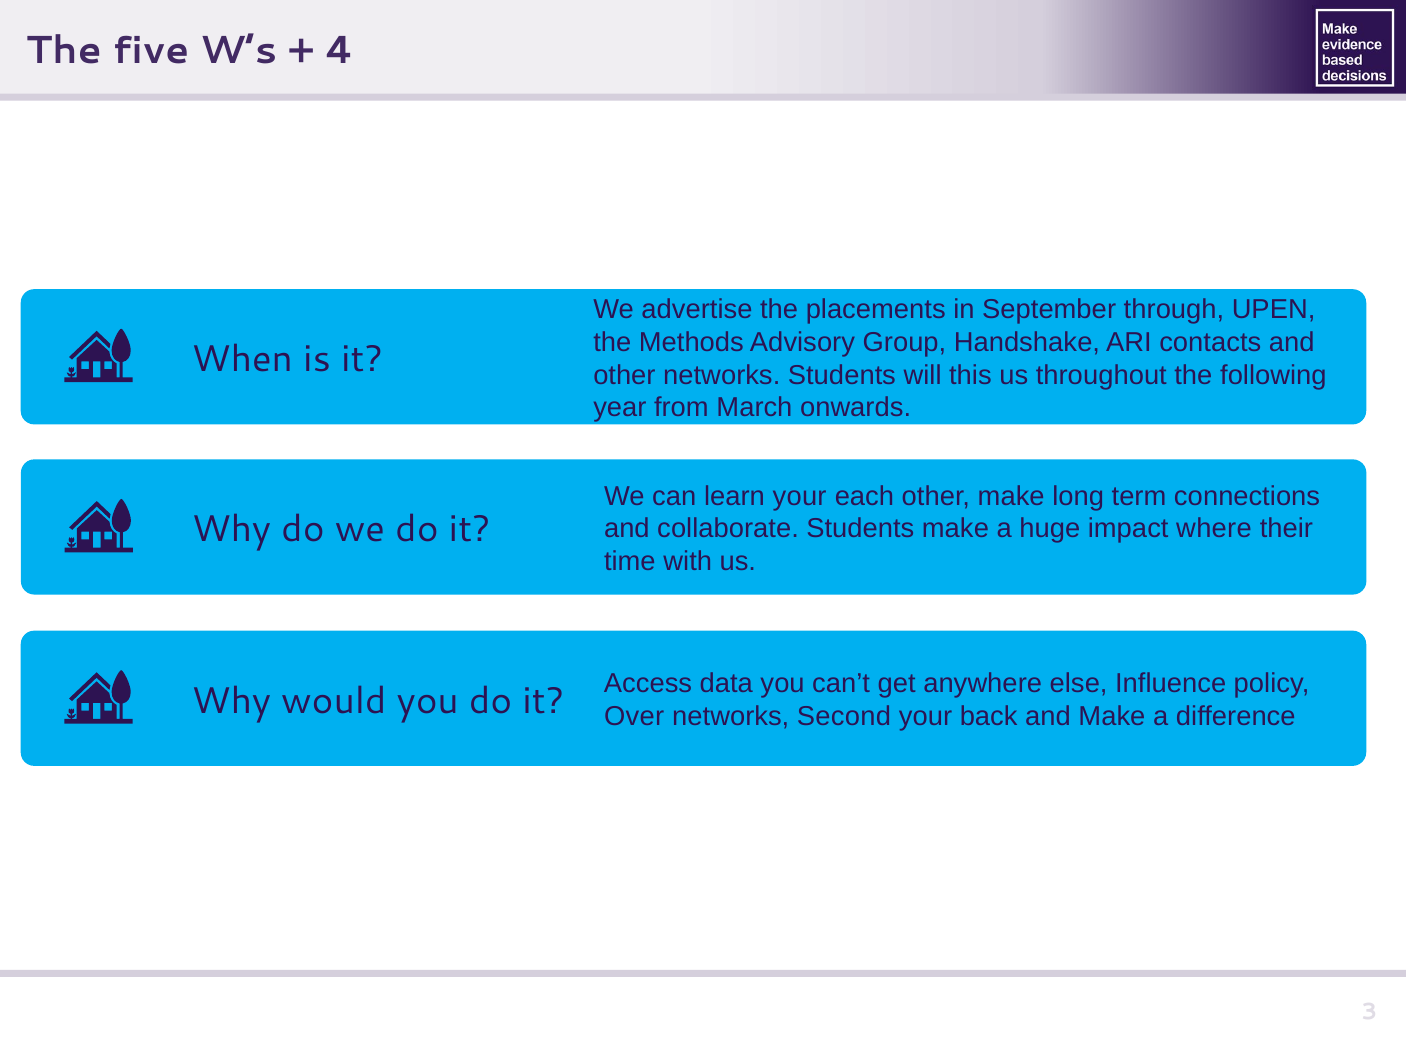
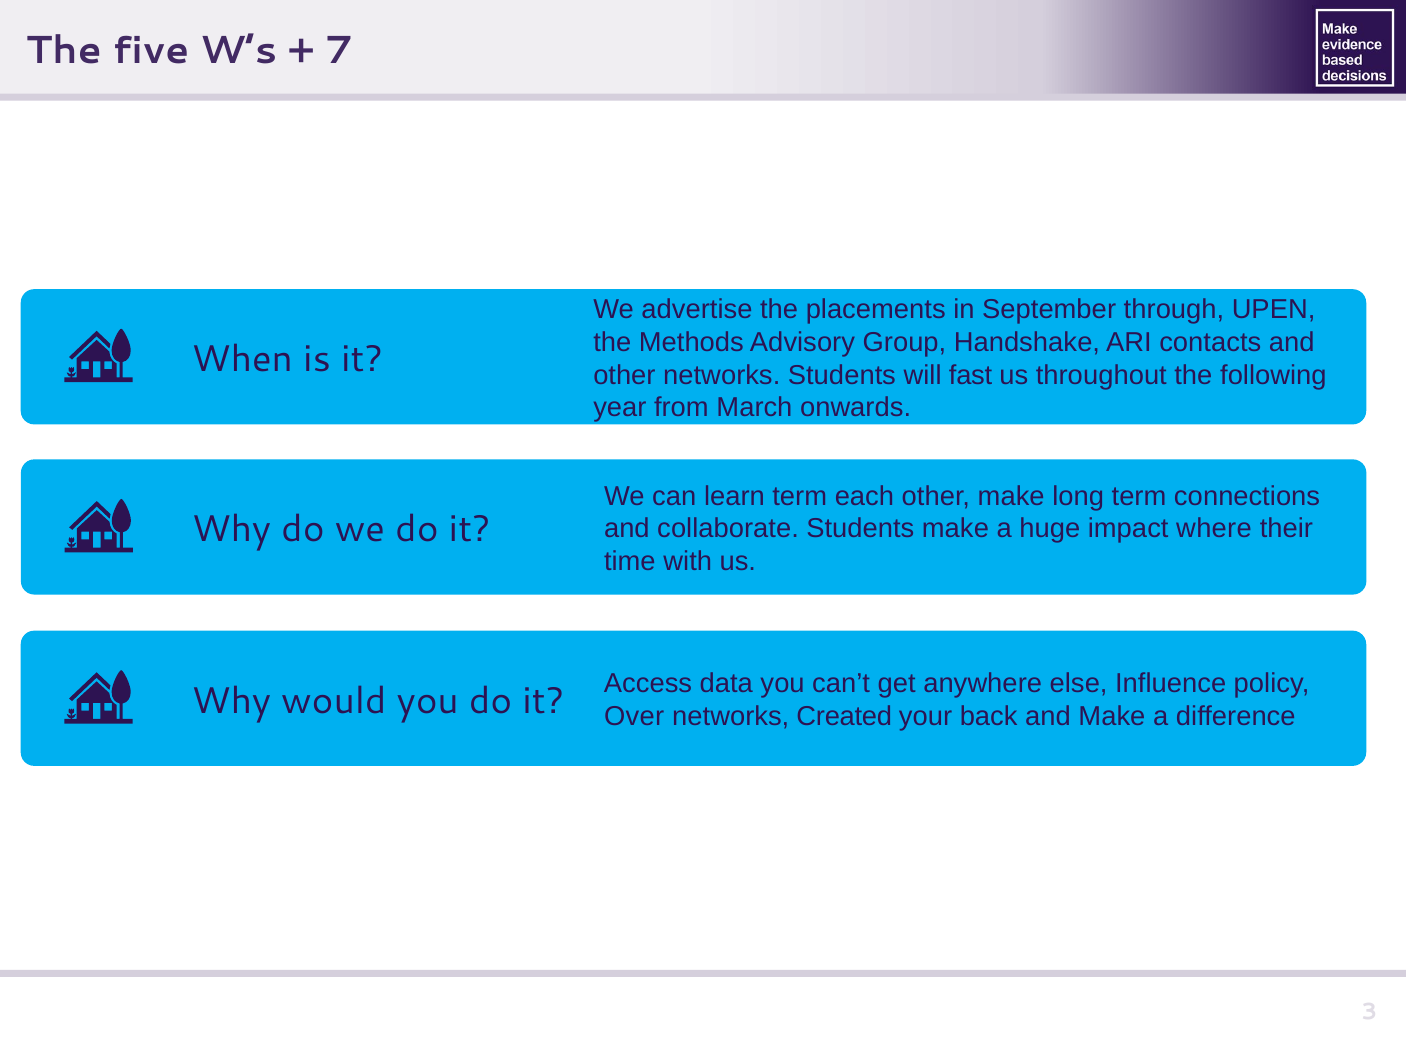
4: 4 -> 7
this: this -> fast
learn your: your -> term
Second: Second -> Created
